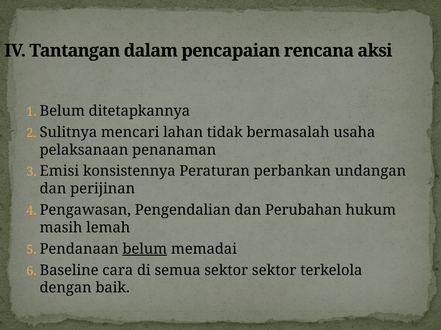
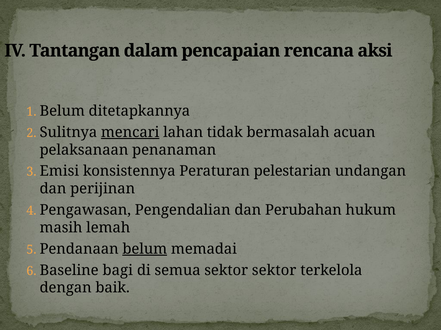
mencari underline: none -> present
usaha: usaha -> acuan
perbankan: perbankan -> pelestarian
cara: cara -> bagi
